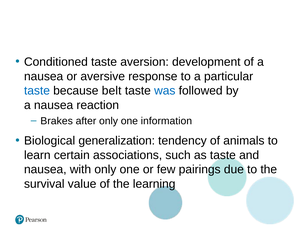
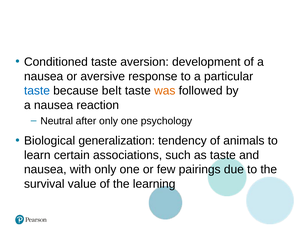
was colour: blue -> orange
Brakes: Brakes -> Neutral
information: information -> psychology
